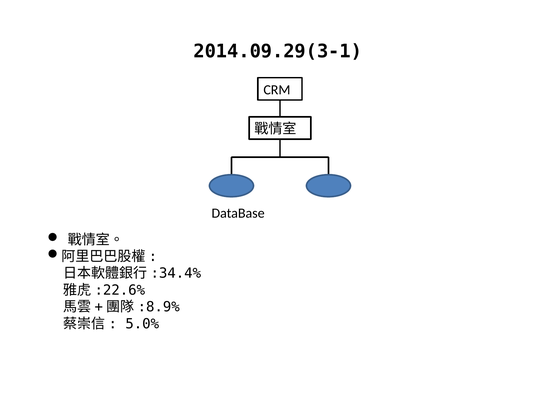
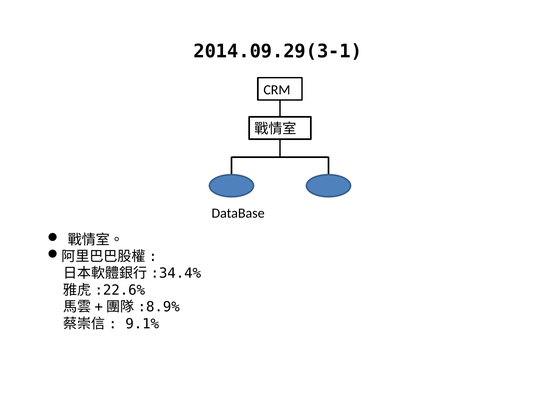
5.0%: 5.0% -> 9.1%
